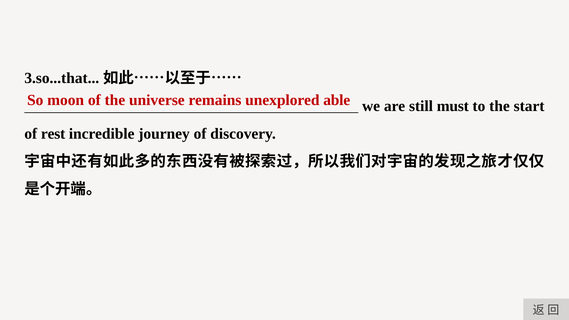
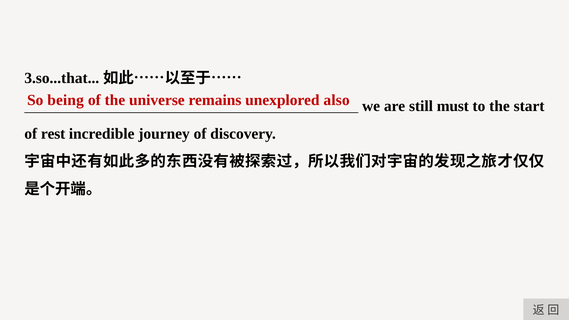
moon: moon -> being
able: able -> also
